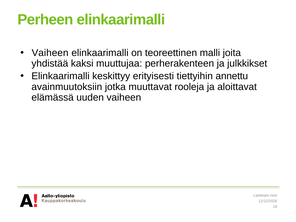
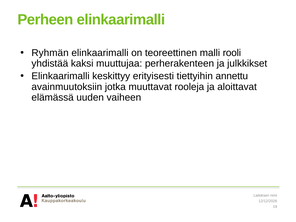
Vaiheen at (50, 53): Vaiheen -> Ryhmän
joita: joita -> rooli
